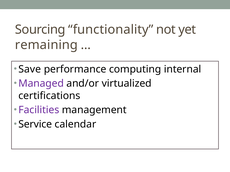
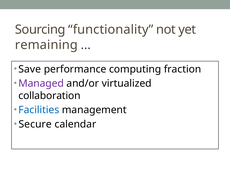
internal: internal -> fraction
certifications: certifications -> collaboration
Facilities colour: purple -> blue
Service: Service -> Secure
